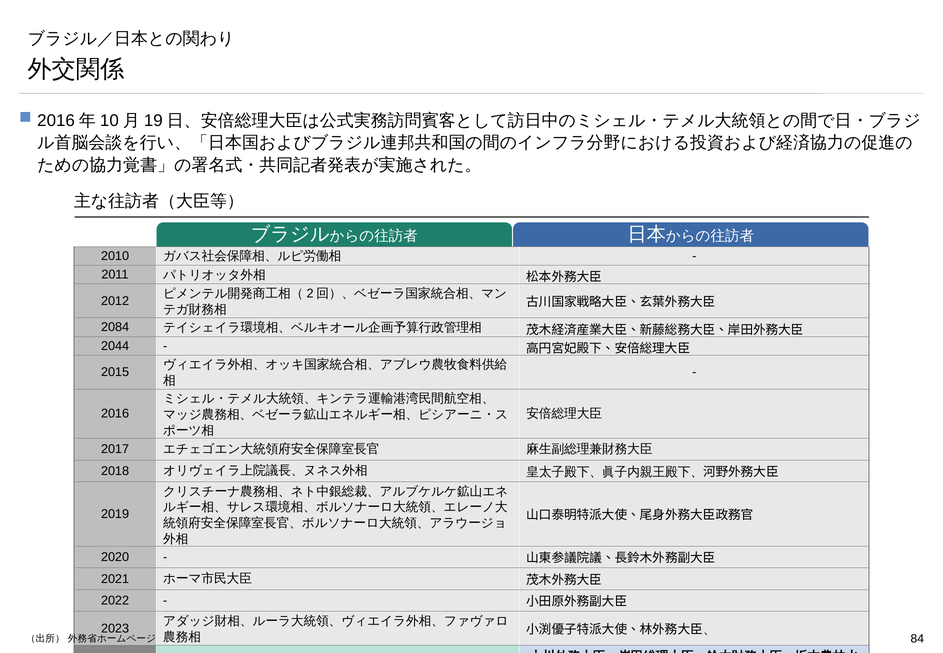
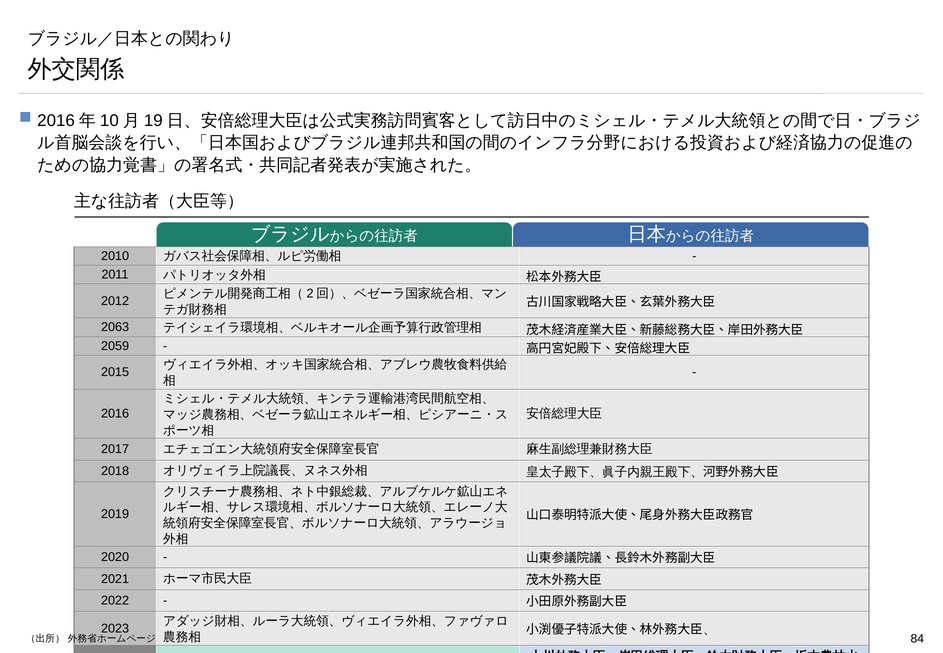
2084: 2084 -> 2063
2044: 2044 -> 2059
